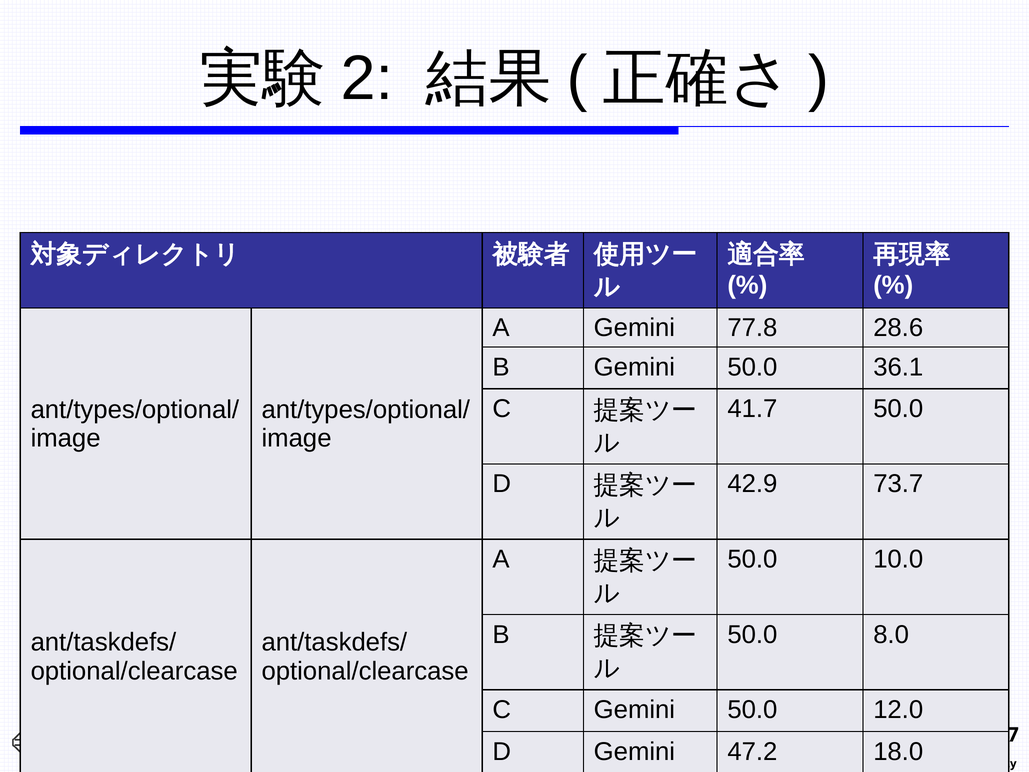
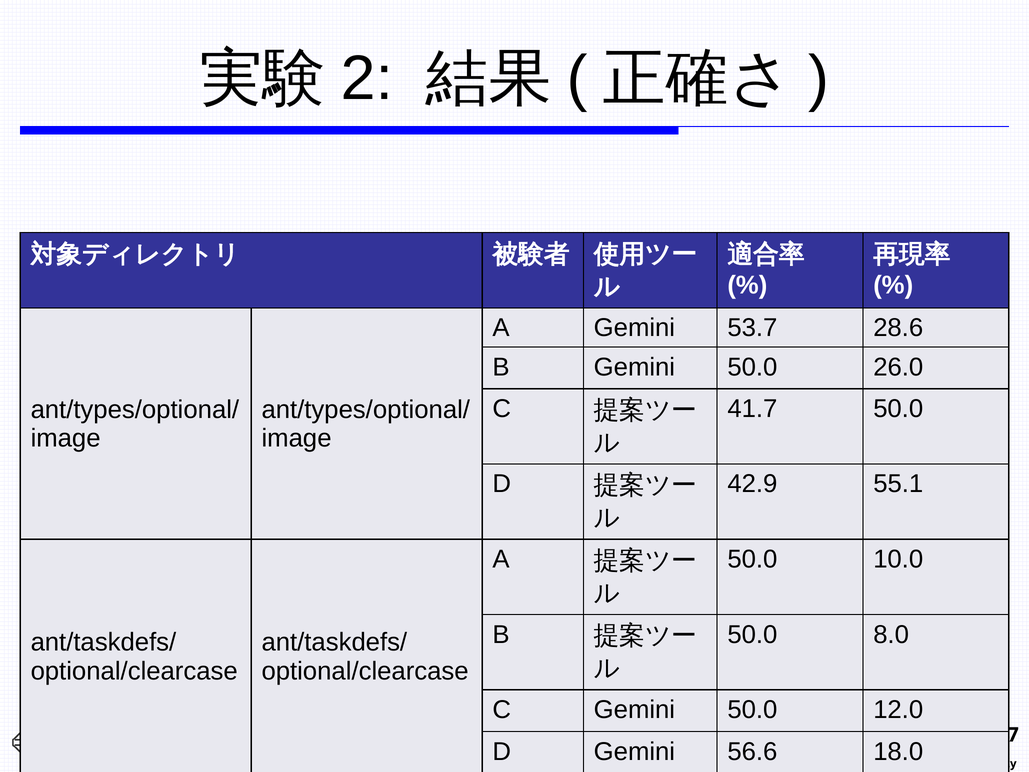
77.8: 77.8 -> 53.7
36.1: 36.1 -> 26.0
73.7: 73.7 -> 55.1
47.2: 47.2 -> 56.6
